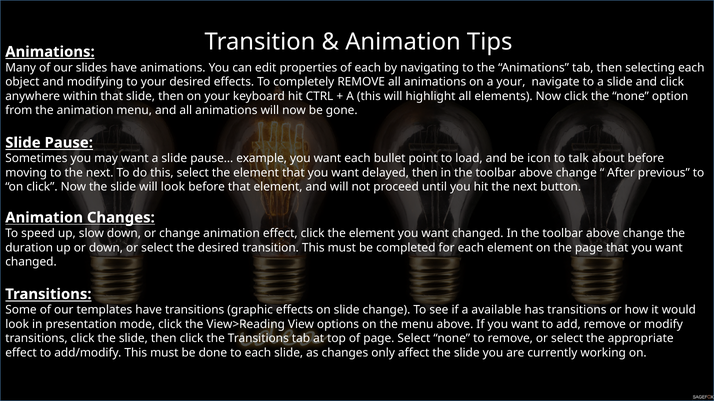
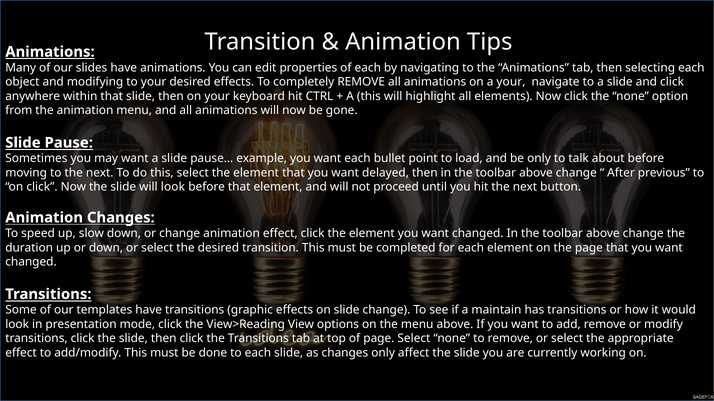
be icon: icon -> only
available: available -> maintain
